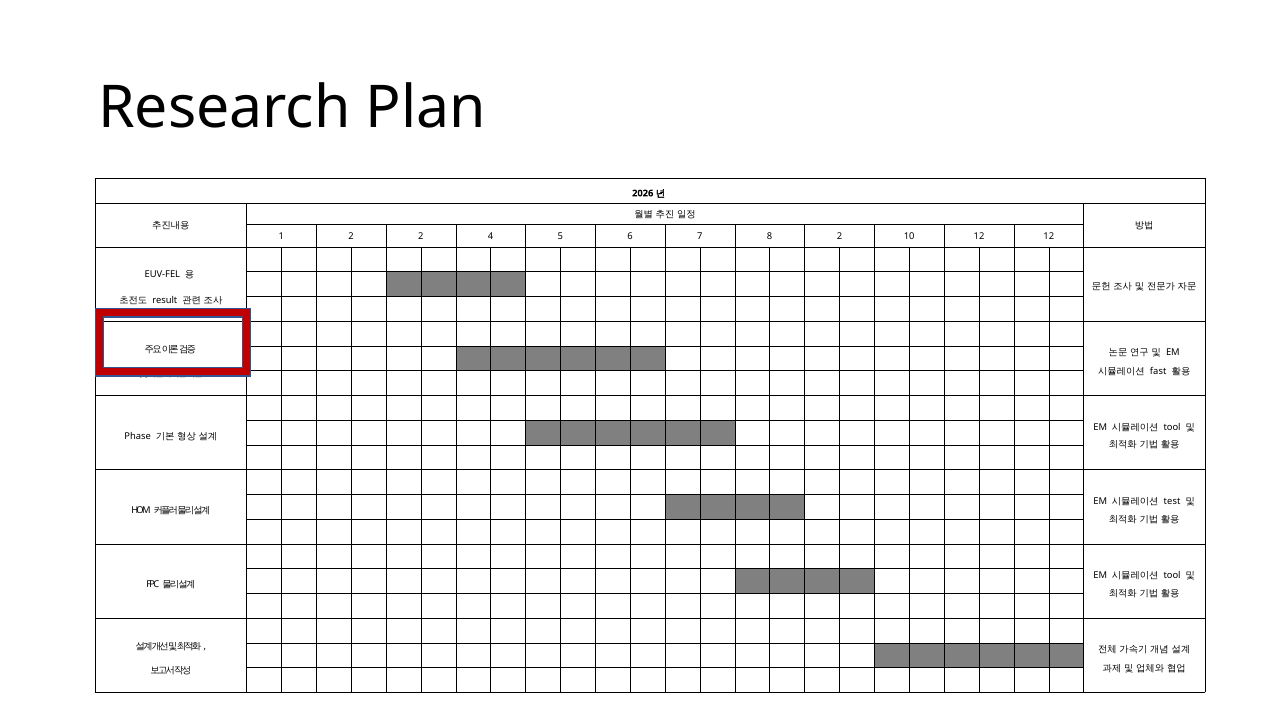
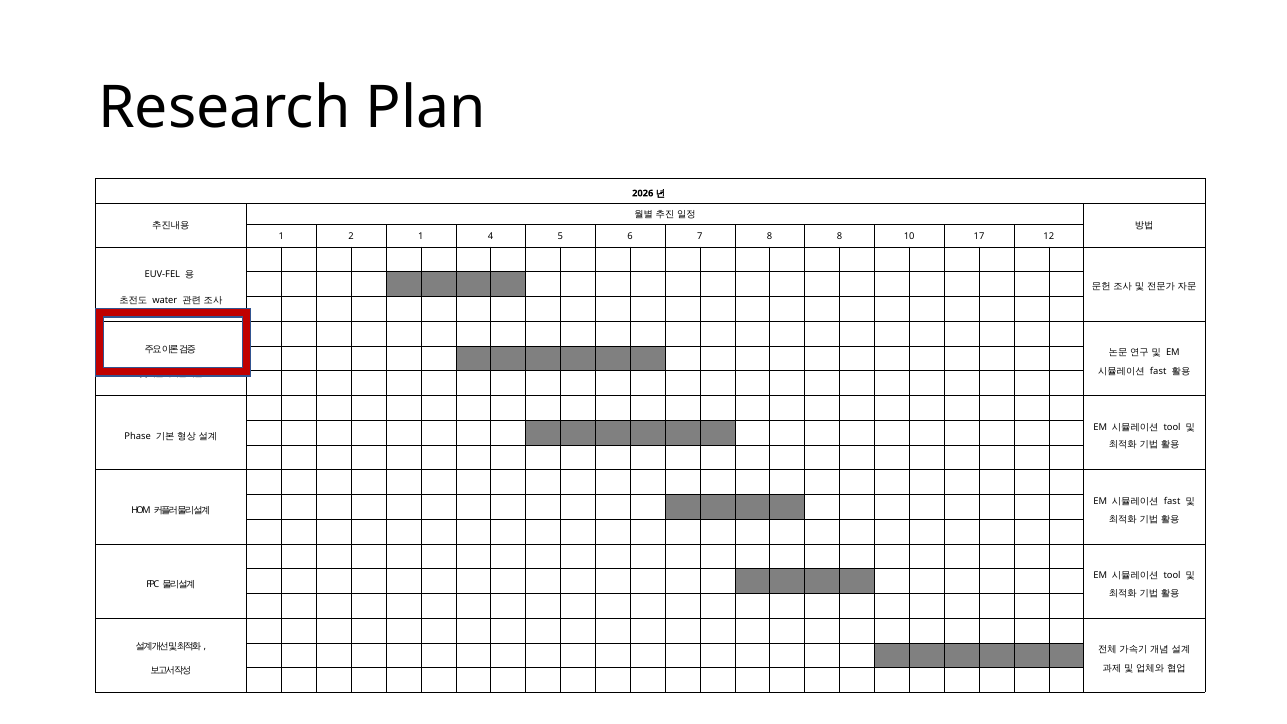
2 2: 2 -> 1
8 2: 2 -> 8
10 12: 12 -> 17
result: result -> water
test at (1172, 501): test -> fast
